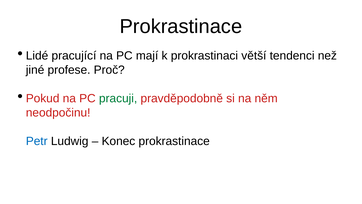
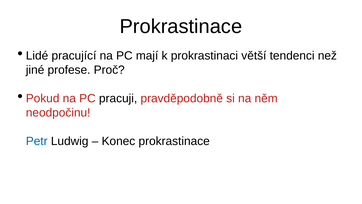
pracuji colour: green -> black
